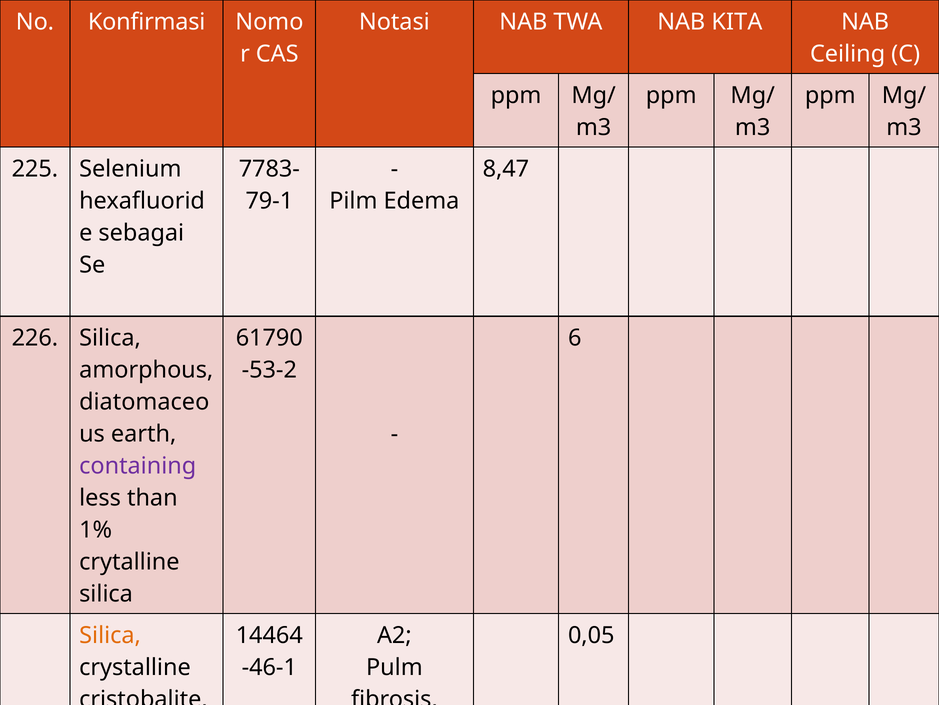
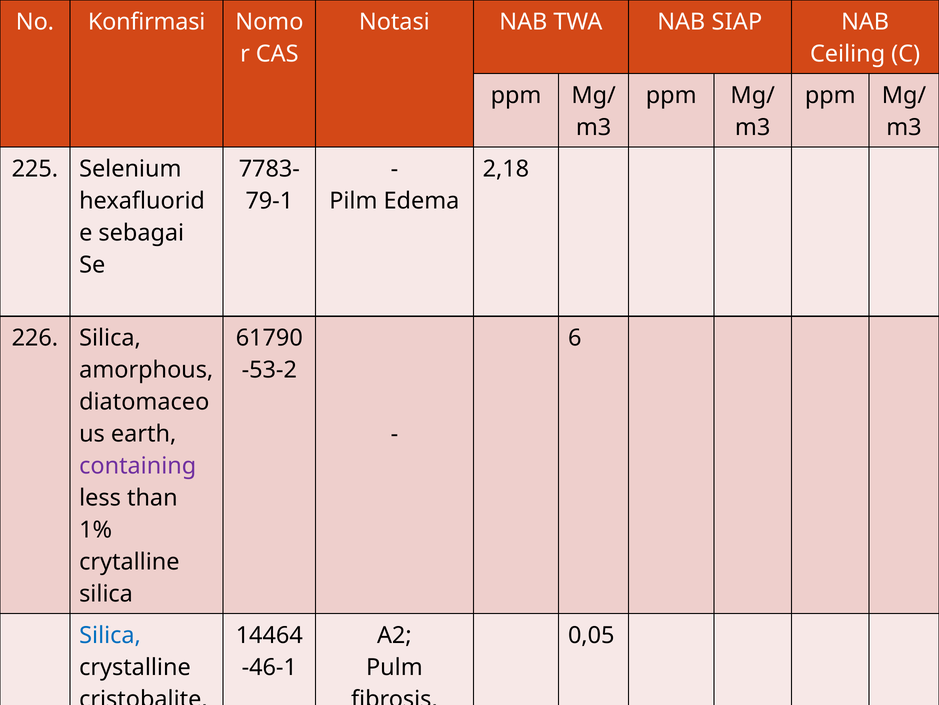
KITA: KITA -> SIAP
8,47: 8,47 -> 2,18
Silica at (110, 635) colour: orange -> blue
